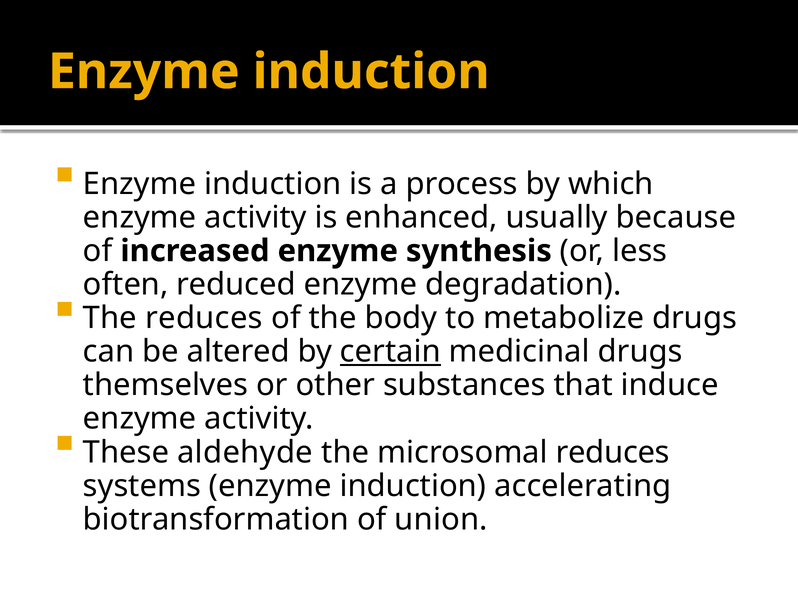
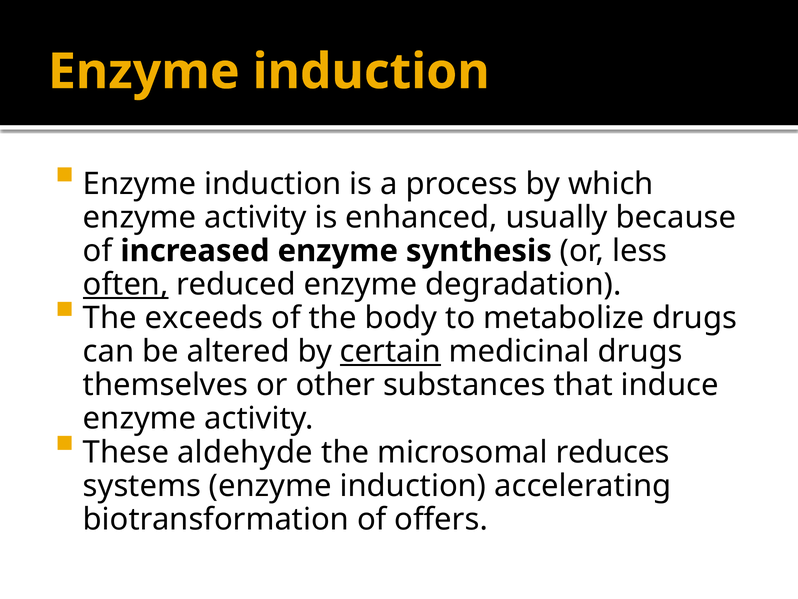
often underline: none -> present
The reduces: reduces -> exceeds
union: union -> offers
